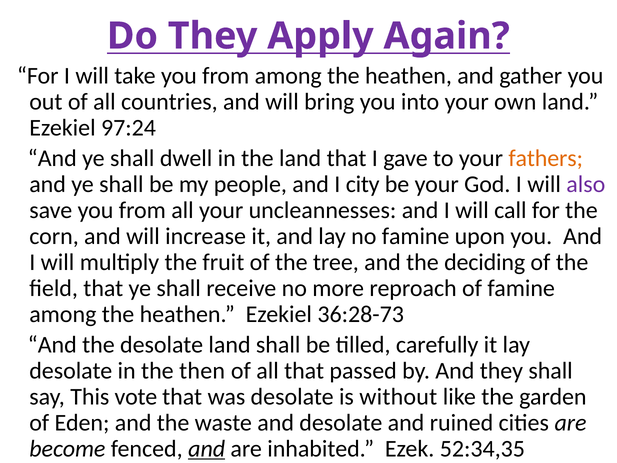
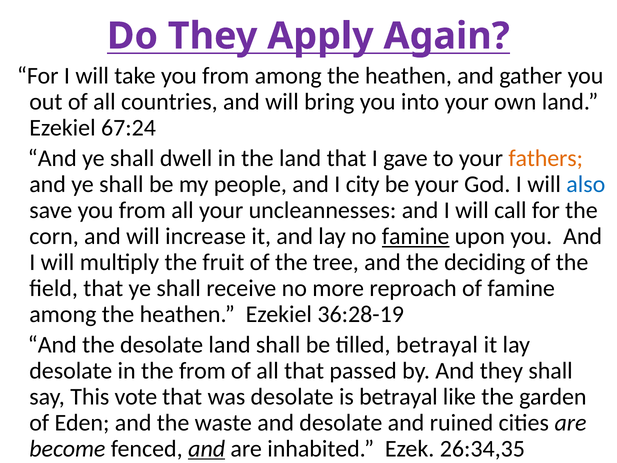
97:24: 97:24 -> 67:24
also colour: purple -> blue
famine at (416, 236) underline: none -> present
36:28-73: 36:28-73 -> 36:28-19
tilled carefully: carefully -> betrayal
the then: then -> from
is without: without -> betrayal
52:34,35: 52:34,35 -> 26:34,35
